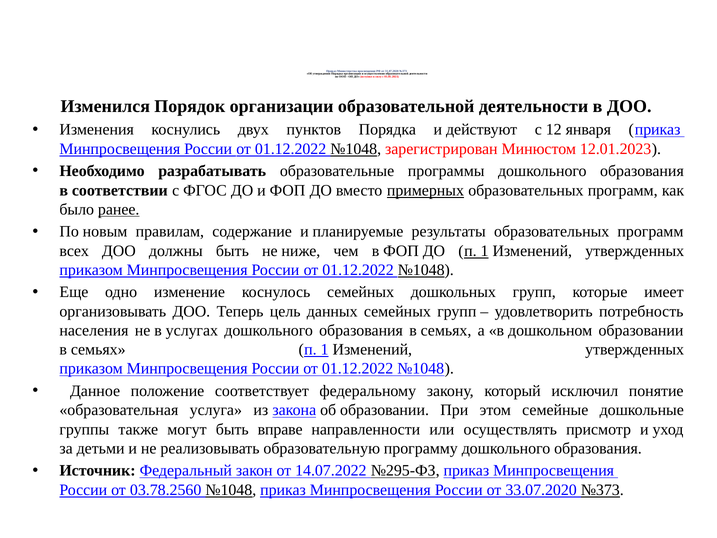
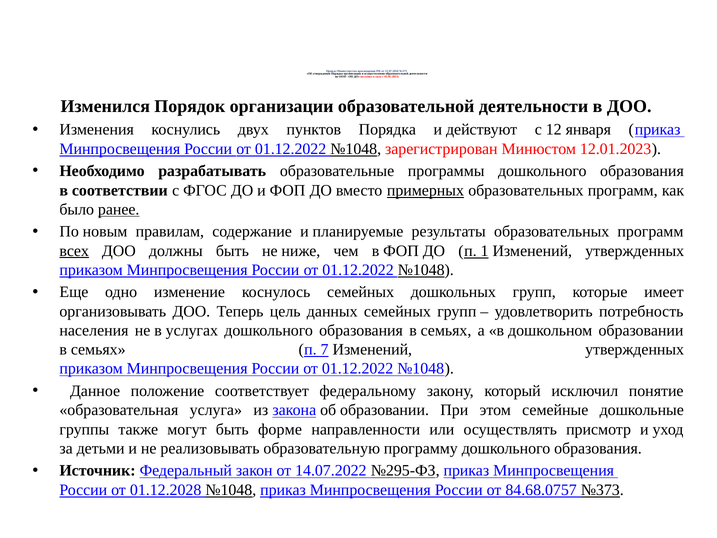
всех underline: none -> present
семьях п 1: 1 -> 7
вправе: вправе -> форме
03.78.2560: 03.78.2560 -> 01.12.2028
33.07.2020: 33.07.2020 -> 84.68.0757
